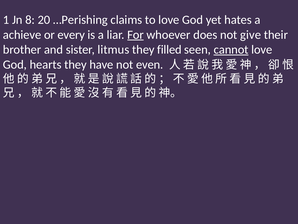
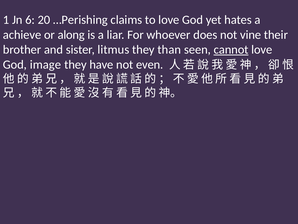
8: 8 -> 6
every: every -> along
For underline: present -> none
give: give -> vine
filled: filled -> than
hearts: hearts -> image
